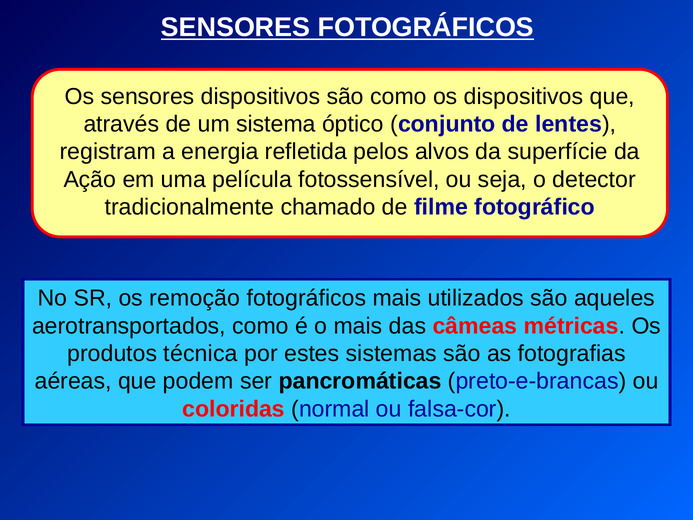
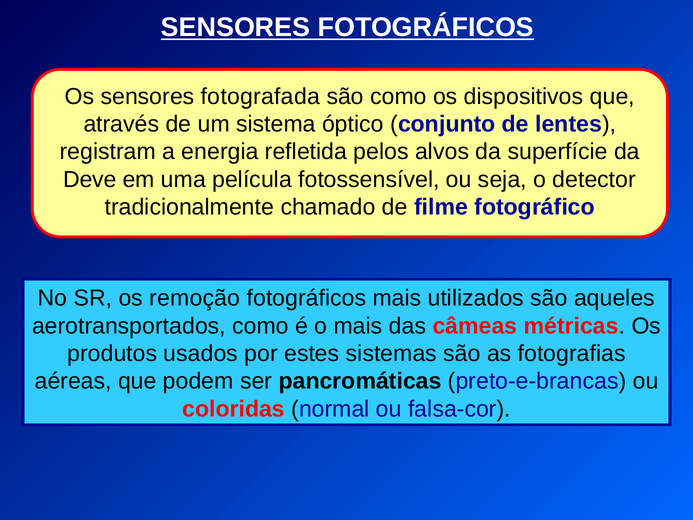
sensores dispositivos: dispositivos -> fotografada
Ação: Ação -> Deve
técnica: técnica -> usados
